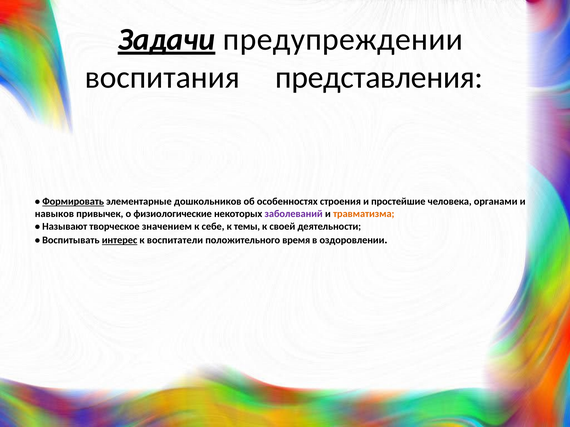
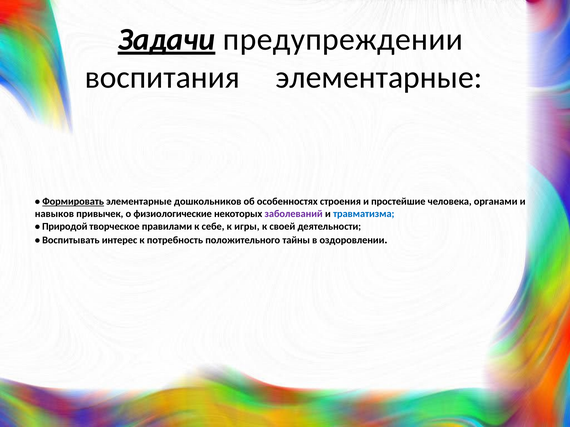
воспитания представления: представления -> элементарные
травматизма colour: orange -> blue
Называют: Называют -> Природой
значением: значением -> правилами
темы: темы -> игры
интерес underline: present -> none
воспитатели: воспитатели -> потребность
время: время -> тайны
